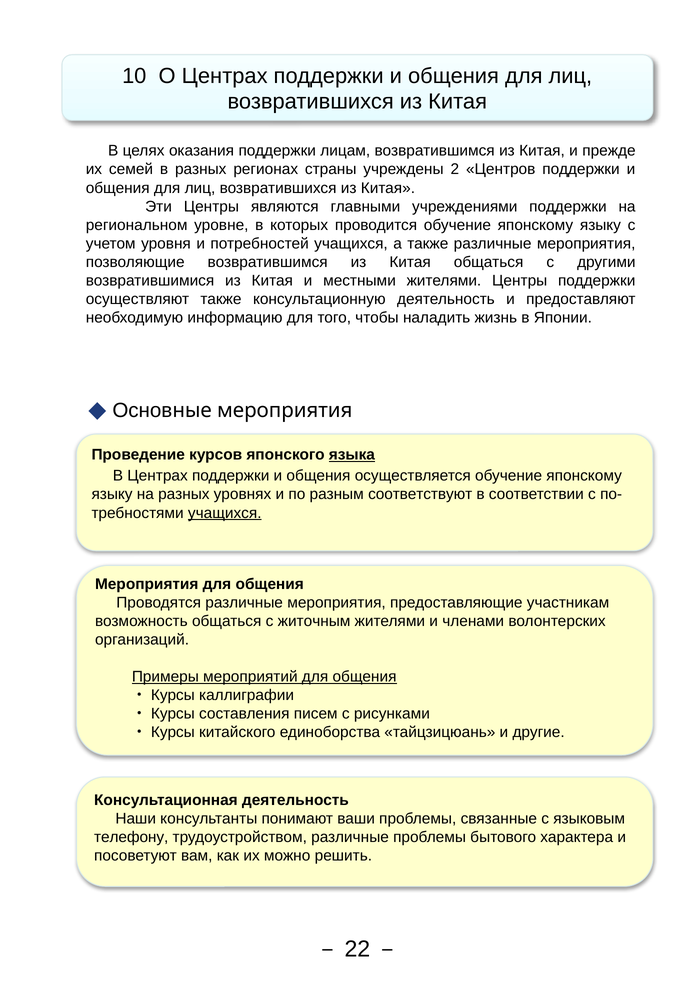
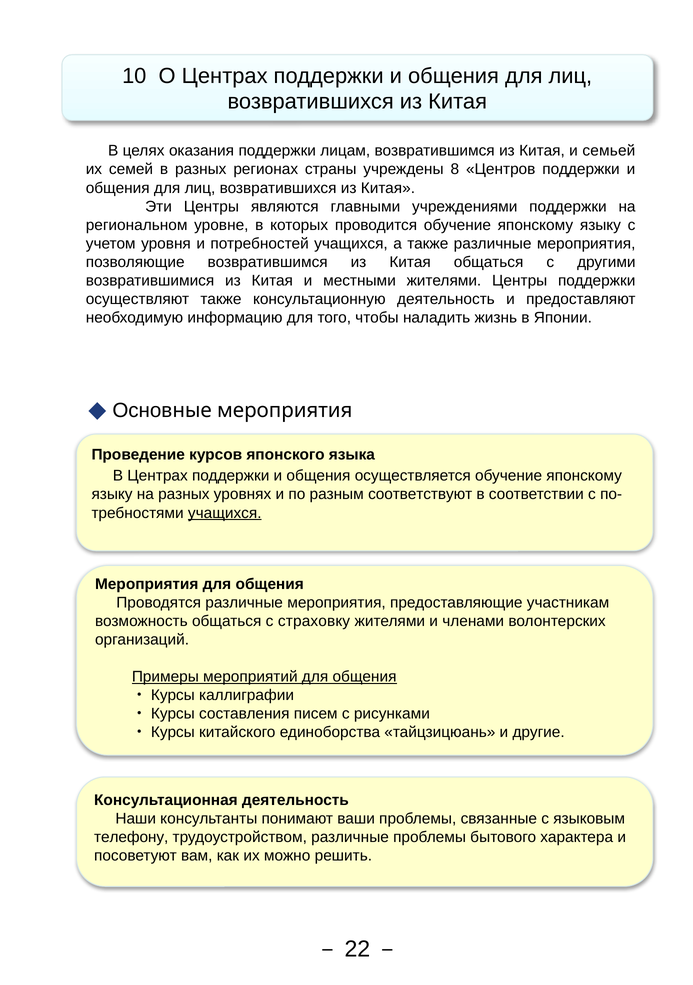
прежде: прежде -> семьей
2: 2 -> 8
языка underline: present -> none
житочным: житочным -> страховку
